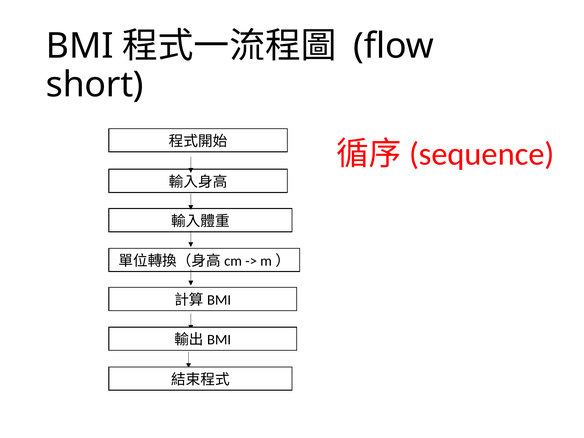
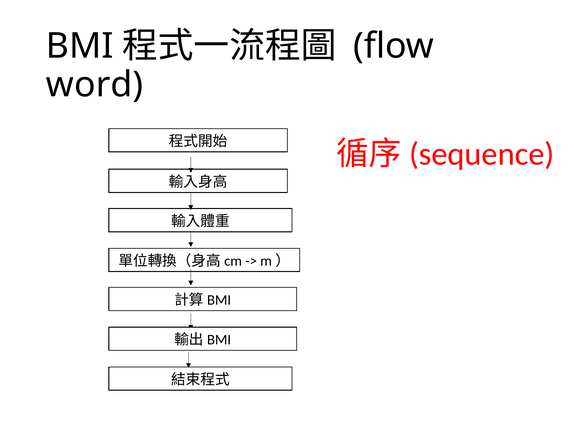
short: short -> word
